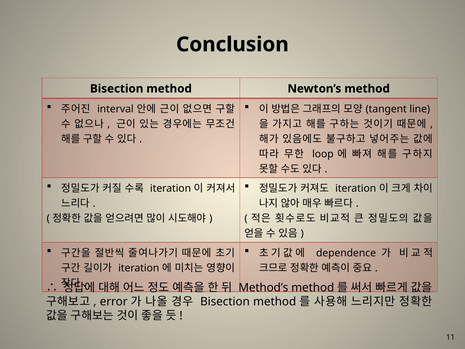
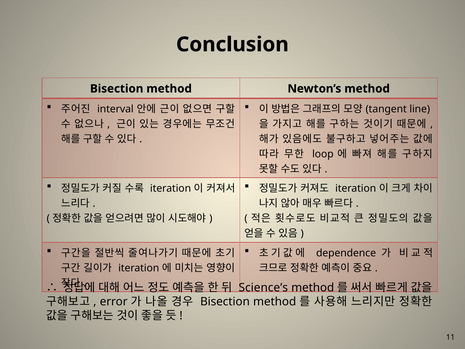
Method’s: Method’s -> Science’s
